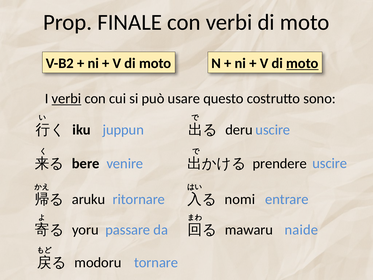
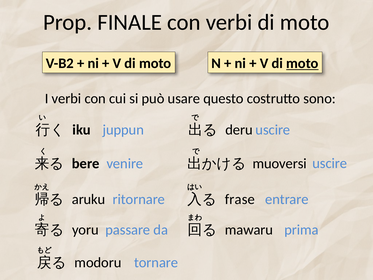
verbi at (67, 99) underline: present -> none
prendere: prendere -> muoversi
nomi: nomi -> frase
naide: naide -> prima
